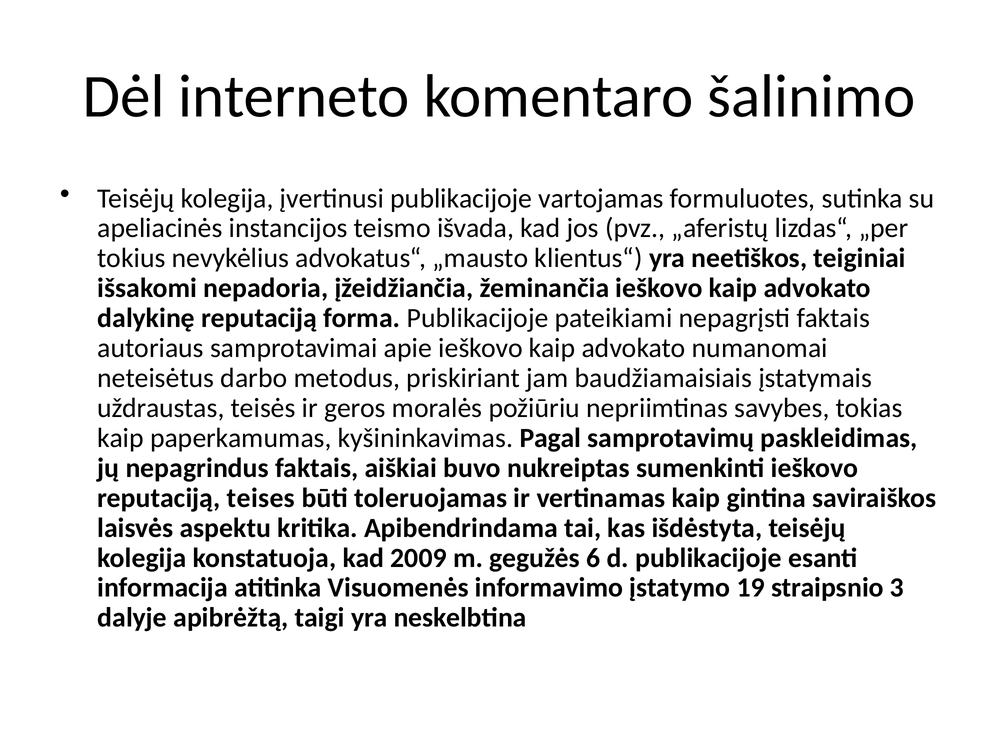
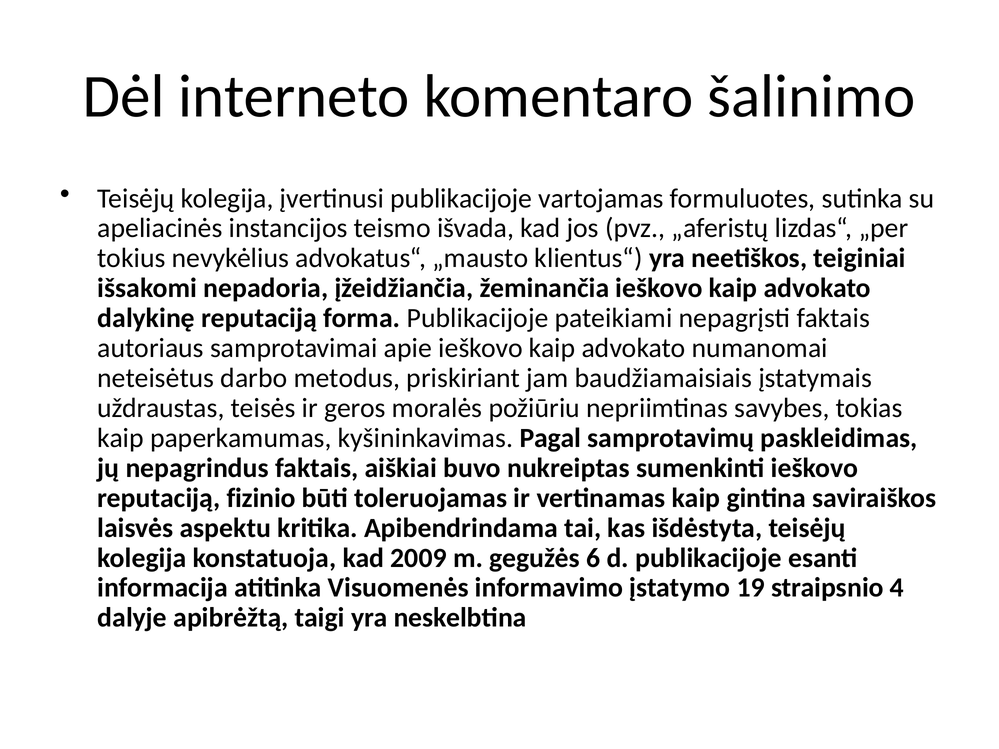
teises: teises -> fizinio
3: 3 -> 4
